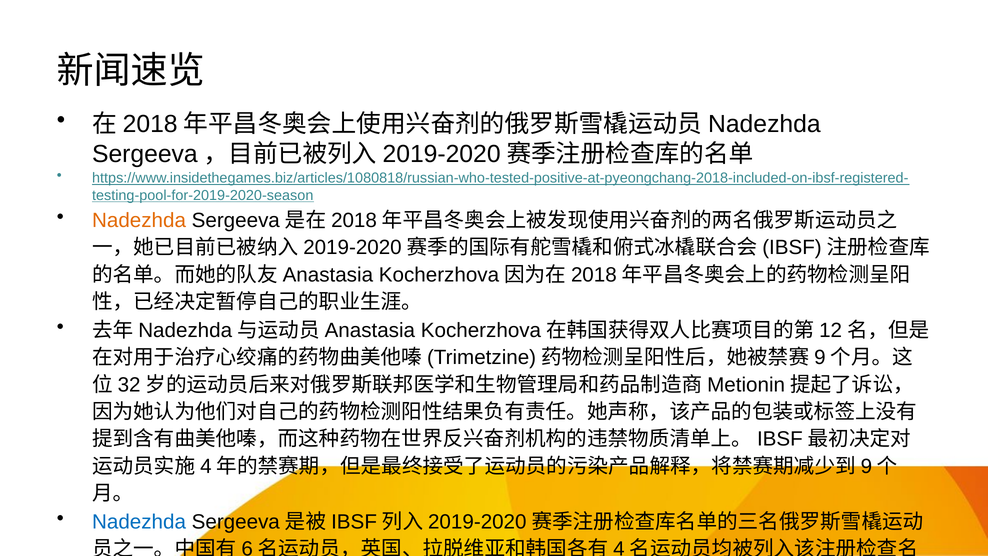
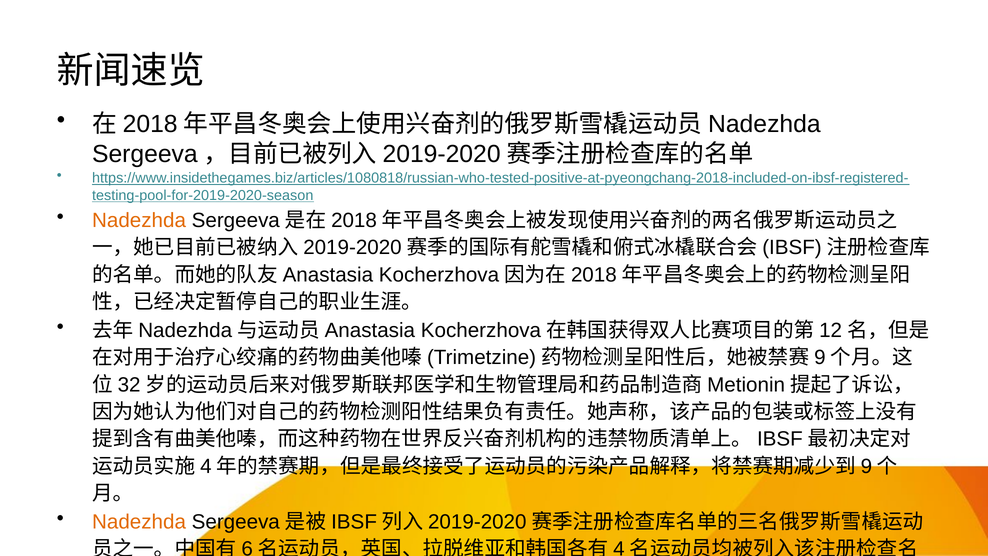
Nadezhda at (139, 522) colour: blue -> orange
